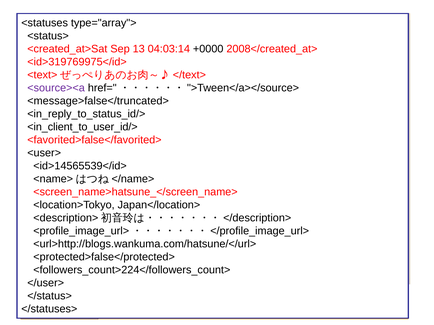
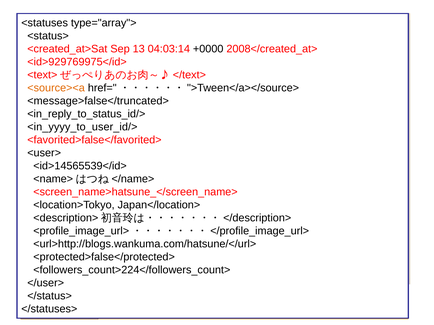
<id>319769975</id>: <id>319769975</id> -> <id>929769975</id>
<source><a colour: purple -> orange
<in_client_to_user_id/>: <in_client_to_user_id/> -> <in_yyyy_to_user_id/>
